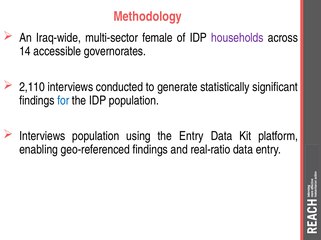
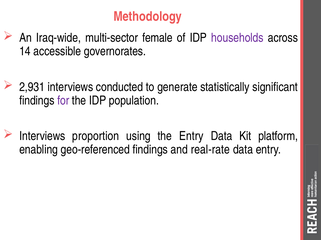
2,110: 2,110 -> 2,931
for colour: blue -> purple
Interviews population: population -> proportion
real-ratio: real-ratio -> real-rate
